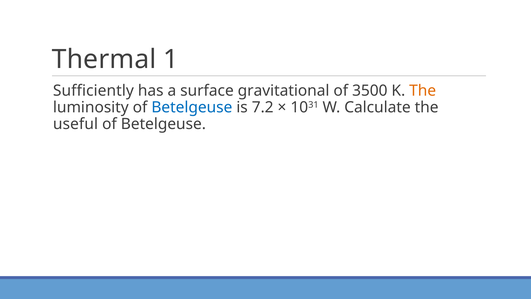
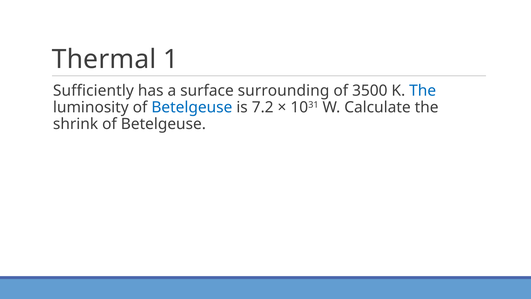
gravitational: gravitational -> surrounding
The at (423, 91) colour: orange -> blue
useful: useful -> shrink
